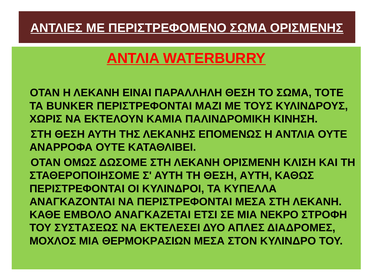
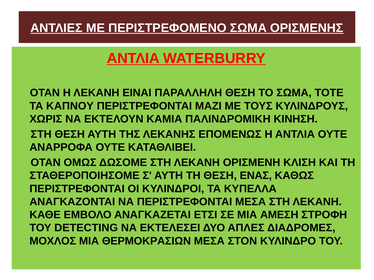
BUNKER: BUNKER -> ΚΑΠΝΟΥ
ΤΗ ΘΕΣΗ ΑΥΤΗ: ΑΥΤΗ -> ΕΝΑΣ
ΝΕΚΡΟ: ΝΕΚΡΟ -> ΑΜΕΣΗ
ΣΥΣΤΑΣΕΩΣ: ΣΥΣΤΑΣΕΩΣ -> DETECTING
